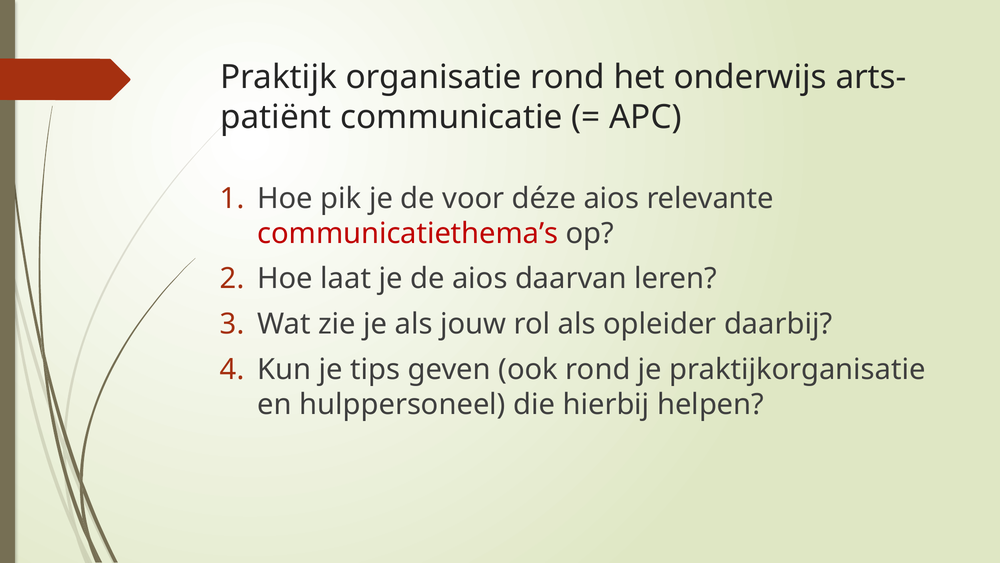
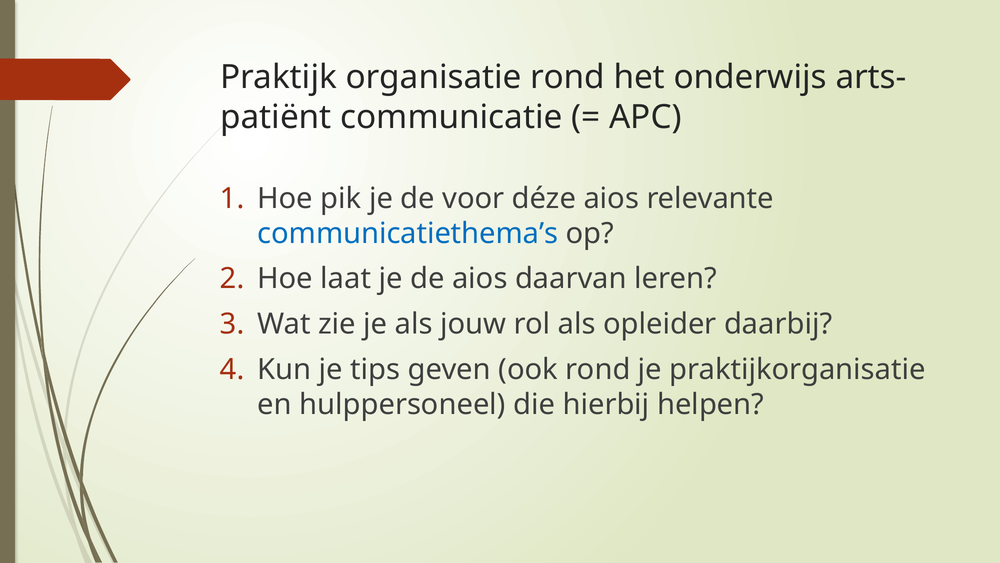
communicatiethema’s colour: red -> blue
